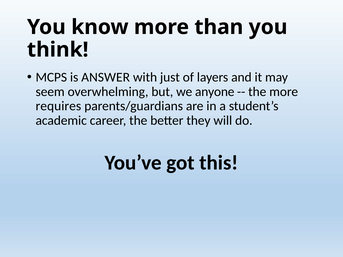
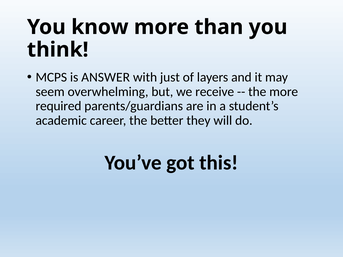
anyone: anyone -> receive
requires: requires -> required
